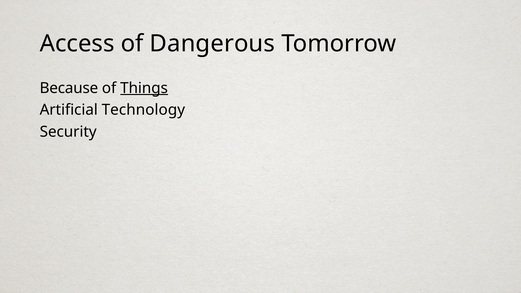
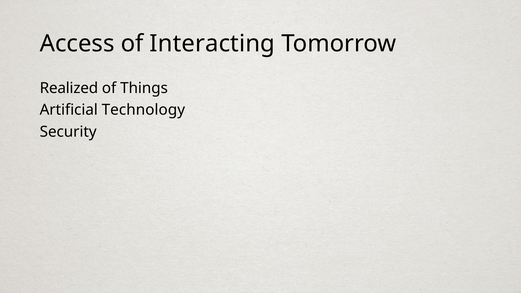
Dangerous: Dangerous -> Interacting
Because: Because -> Realized
Things underline: present -> none
